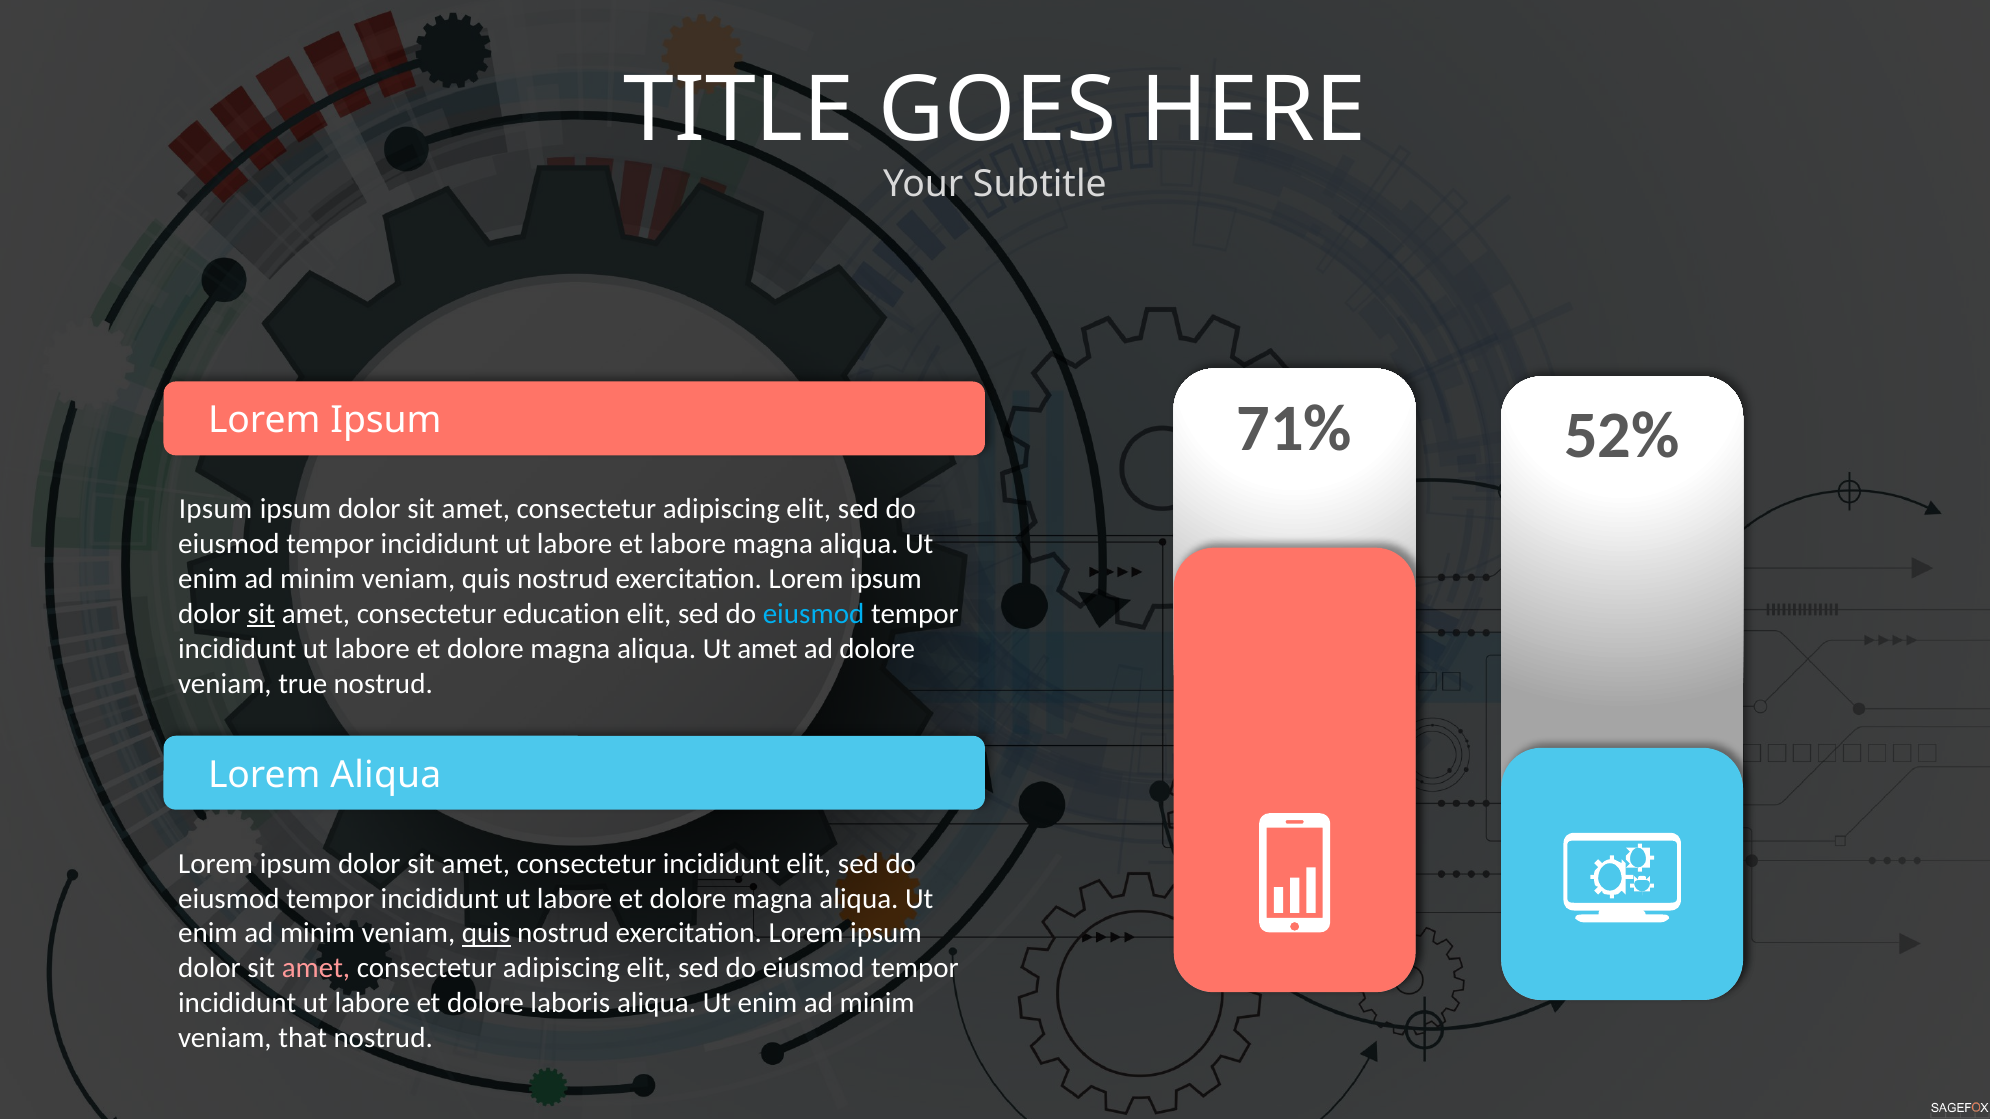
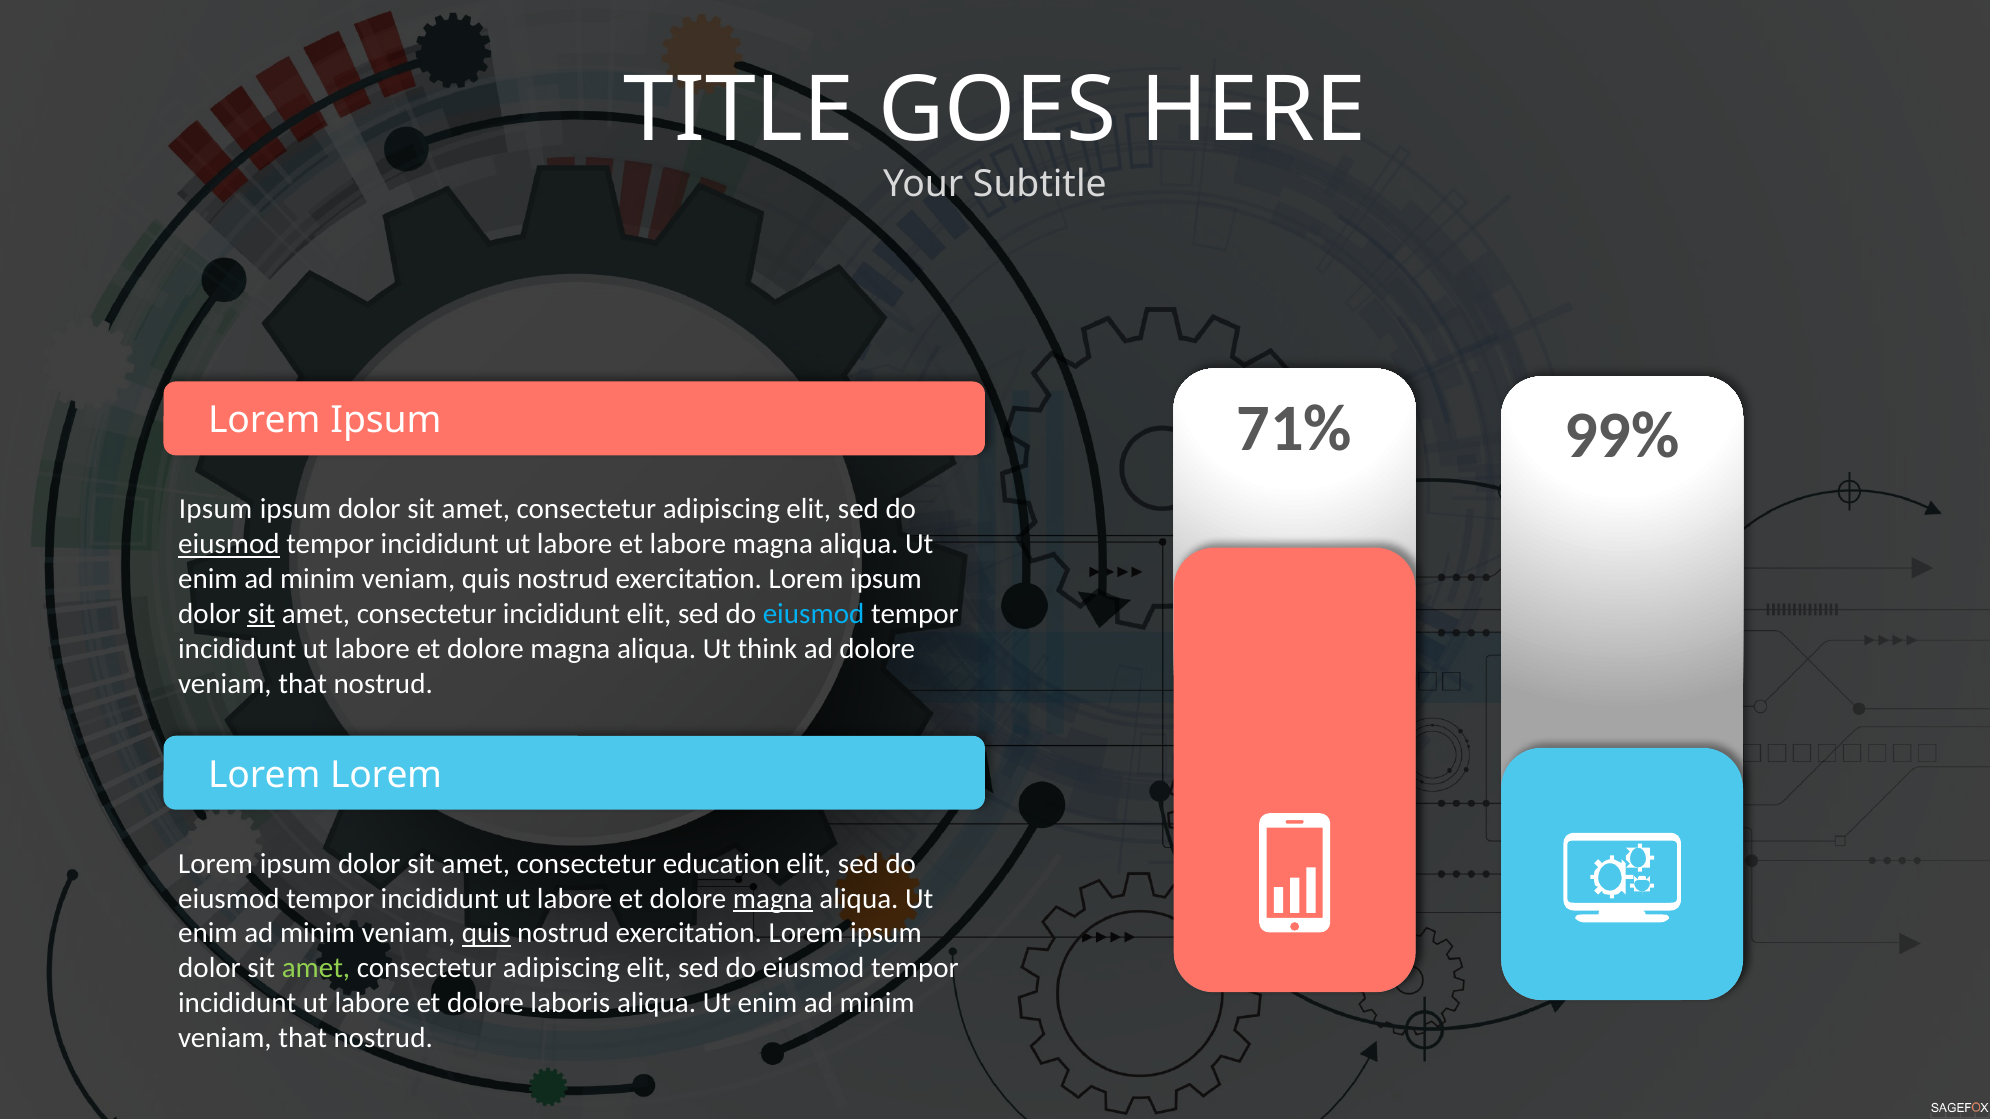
52%: 52% -> 99%
eiusmod at (229, 544) underline: none -> present
consectetur education: education -> incididunt
Ut amet: amet -> think
true at (303, 684): true -> that
Lorem Aliqua: Aliqua -> Lorem
consectetur incididunt: incididunt -> education
magna at (773, 899) underline: none -> present
amet at (316, 969) colour: pink -> light green
